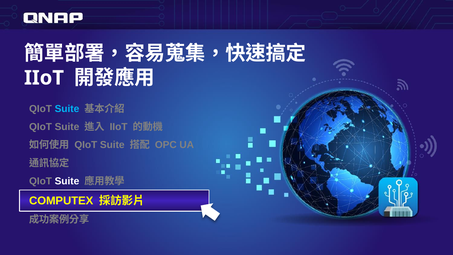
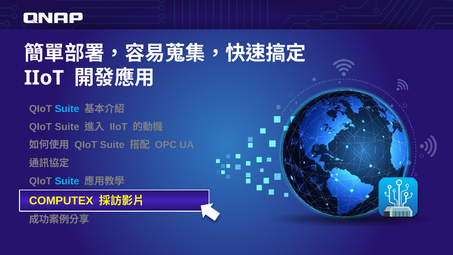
Suite at (67, 181) colour: white -> light blue
